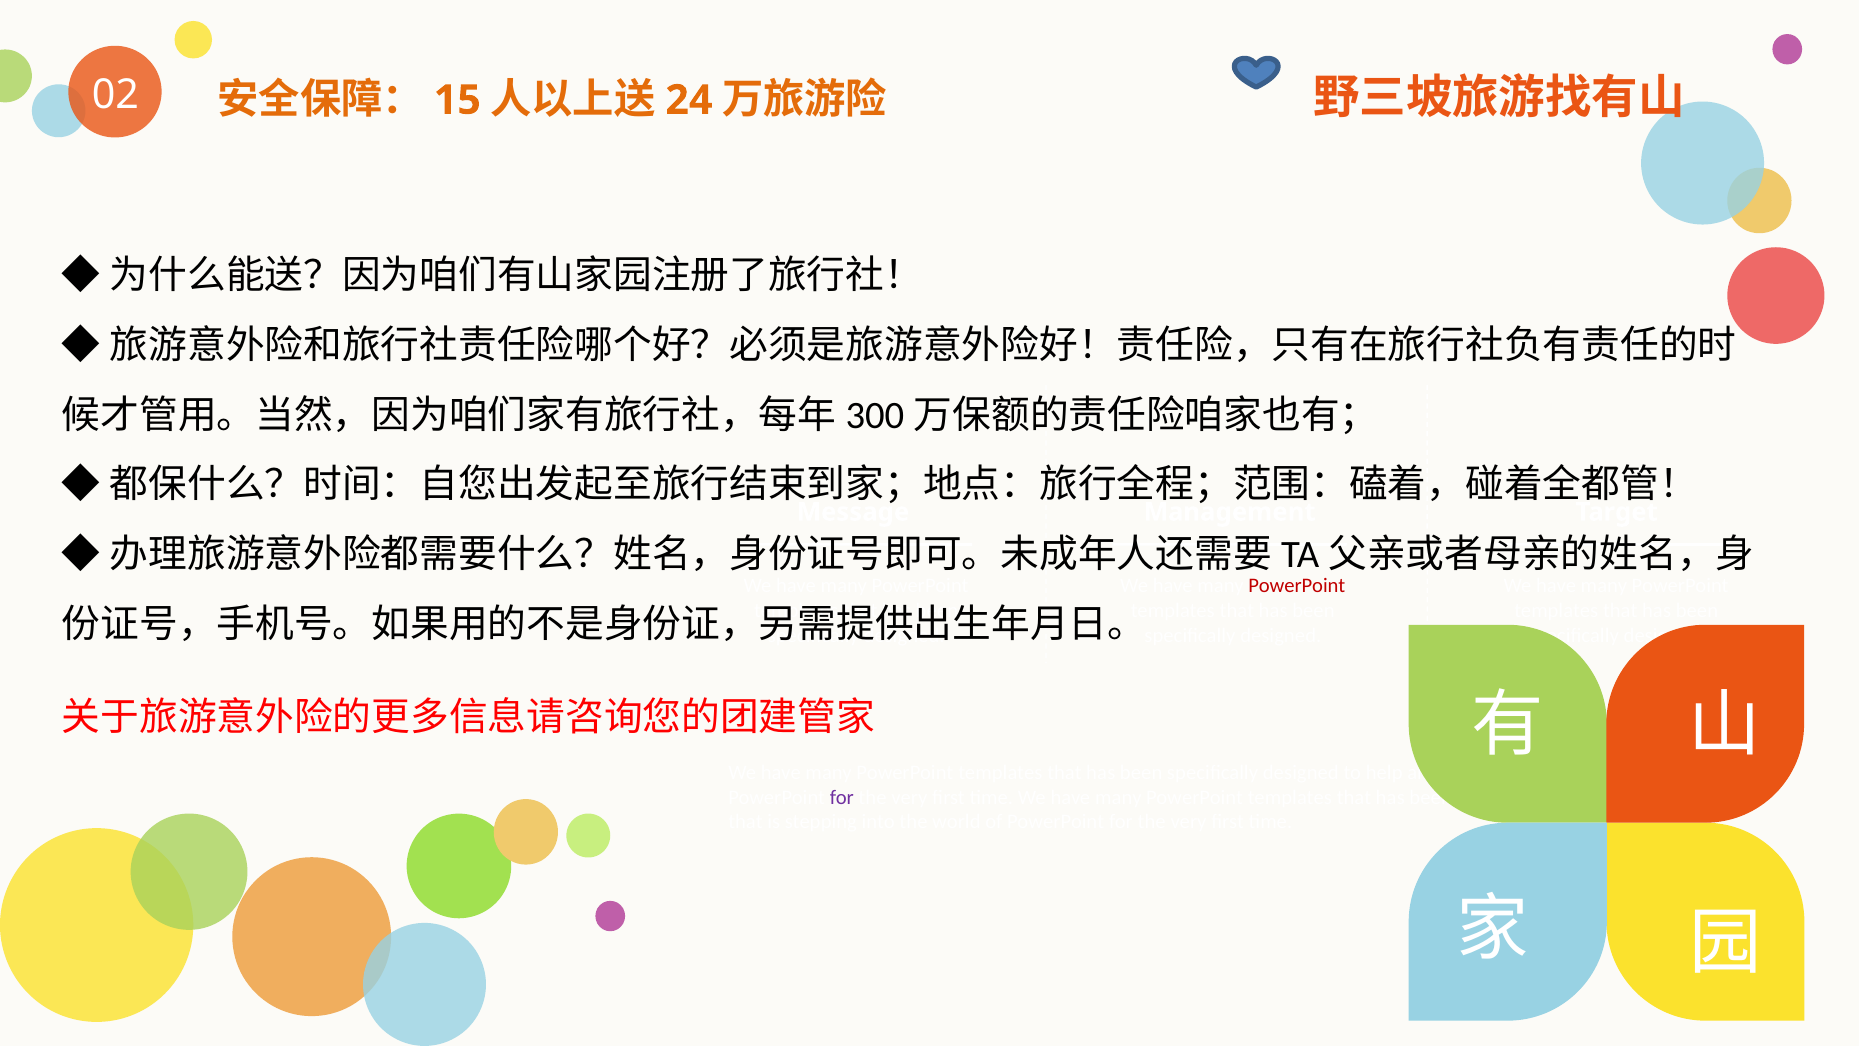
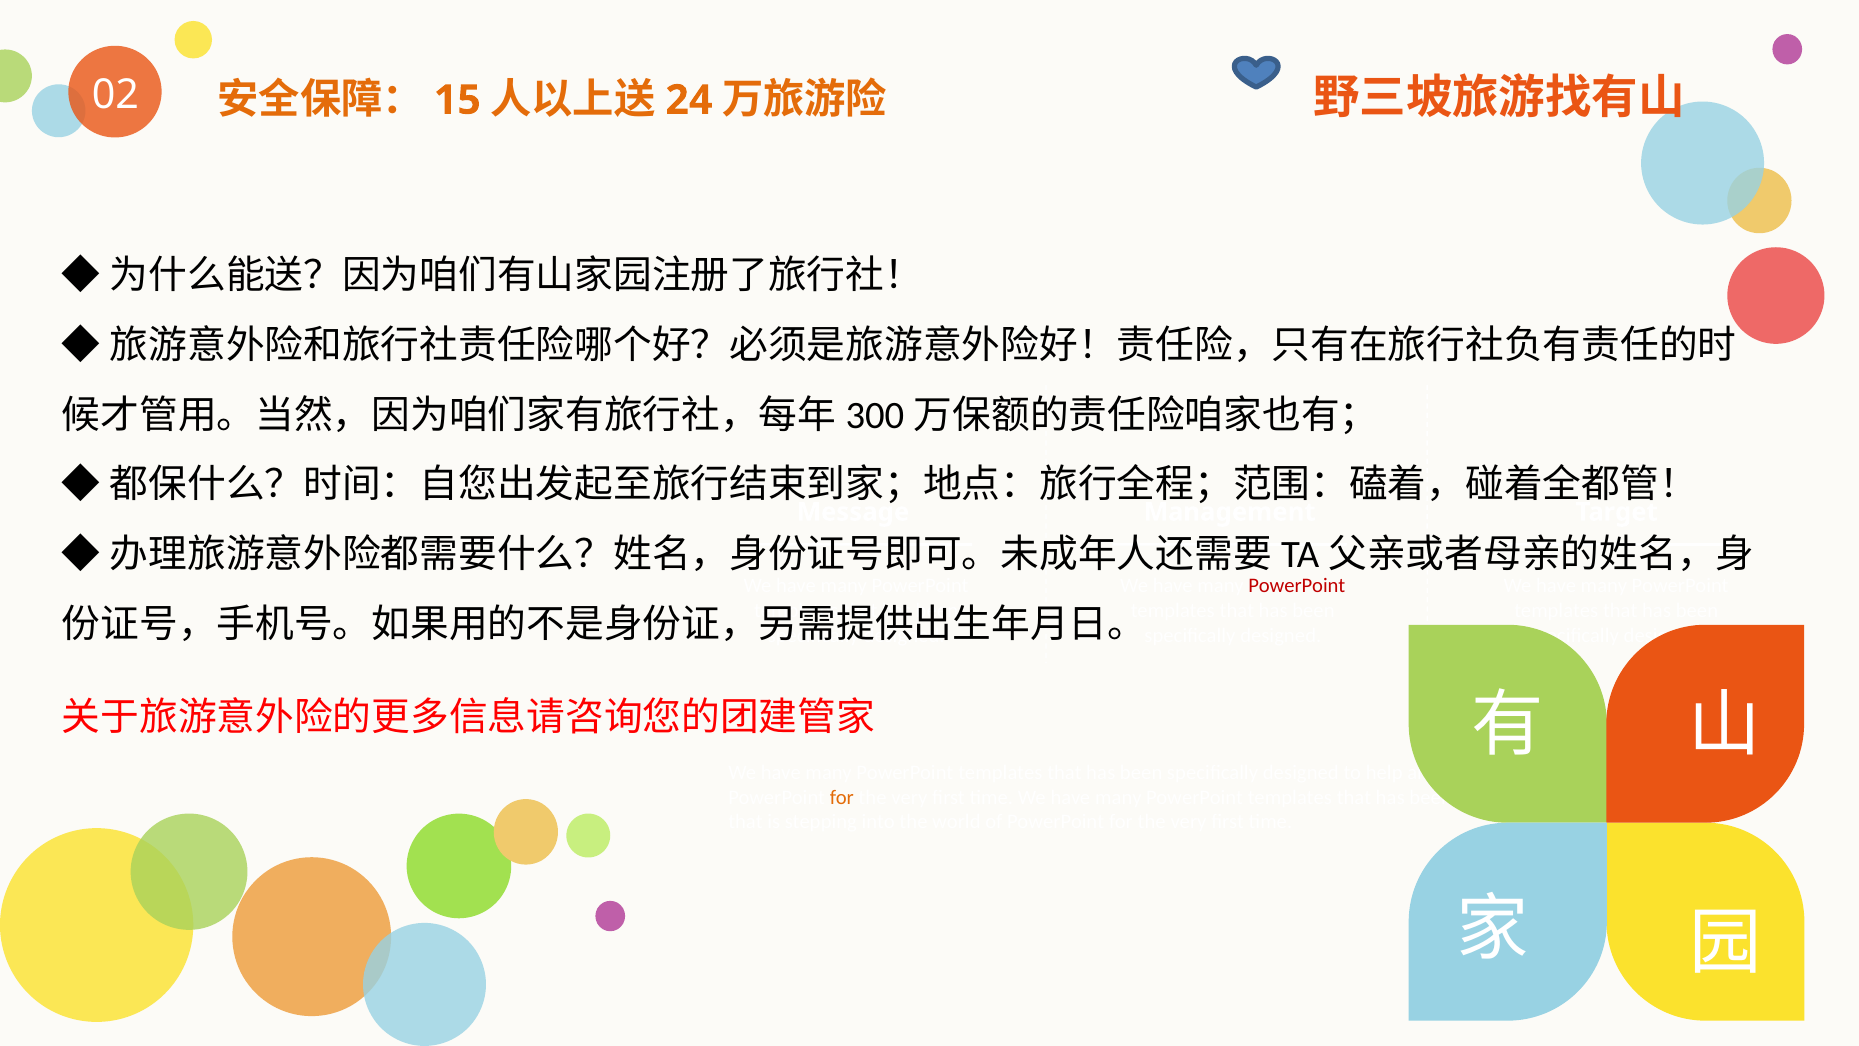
for at (842, 797) colour: purple -> orange
